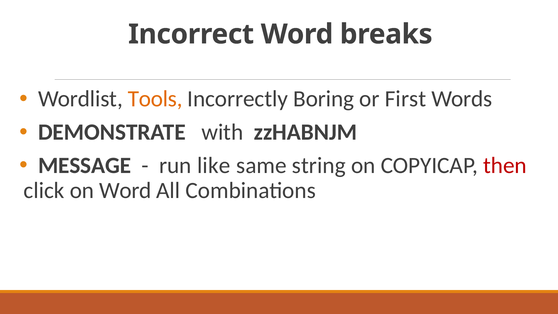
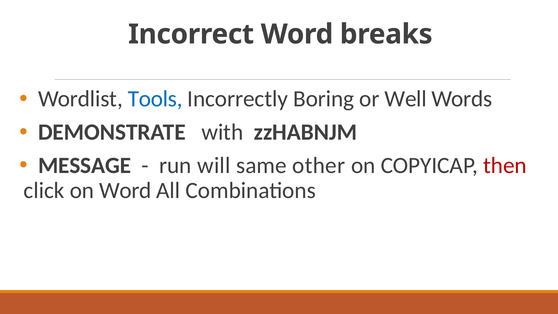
Tools colour: orange -> blue
First: First -> Well
like: like -> will
string: string -> other
